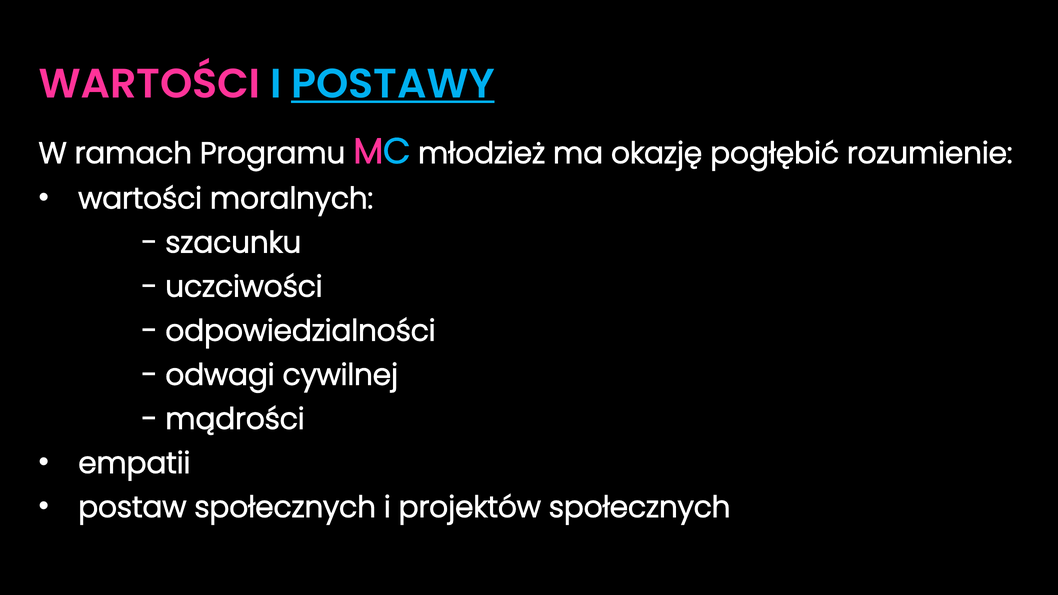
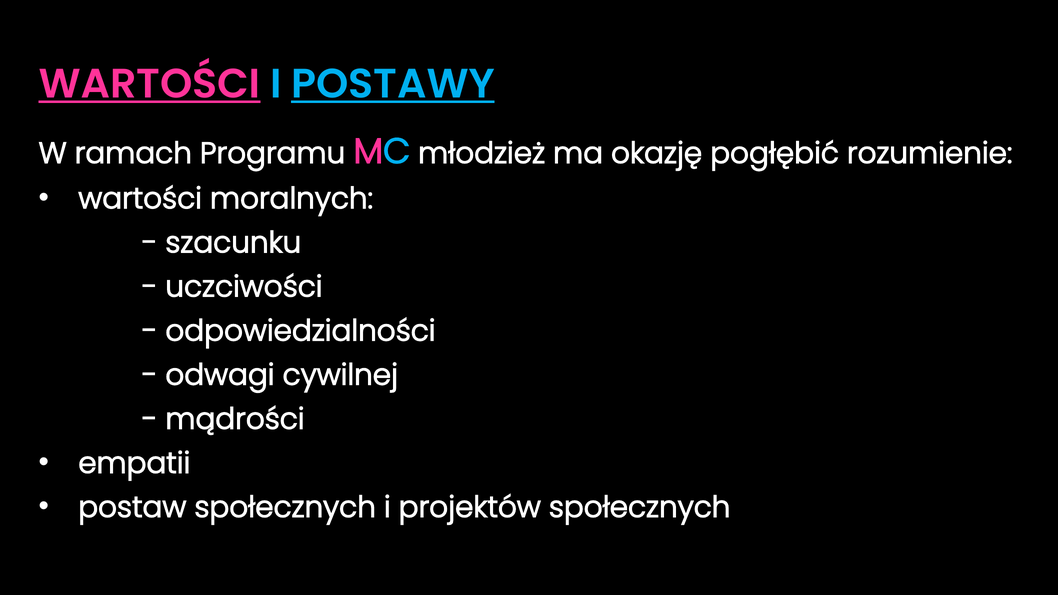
WARTOŚCI at (149, 84) underline: none -> present
